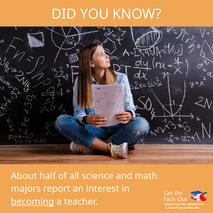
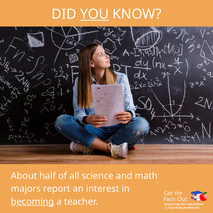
YOU underline: none -> present
